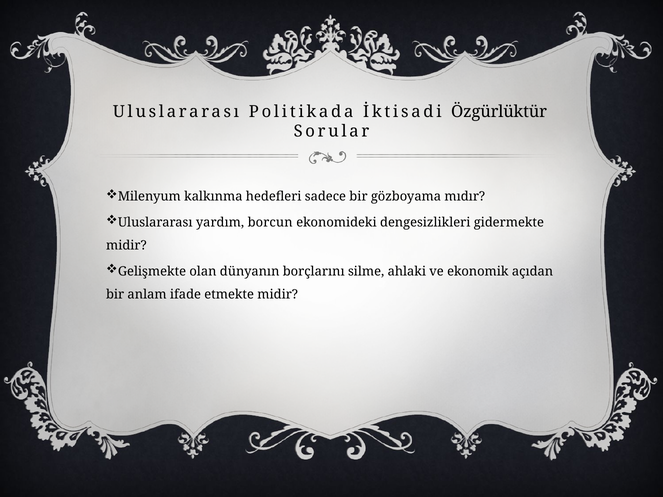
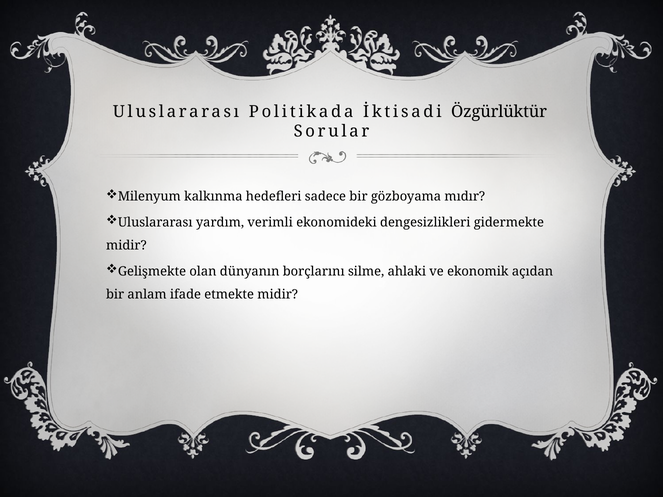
borcun: borcun -> verimli
